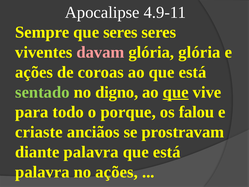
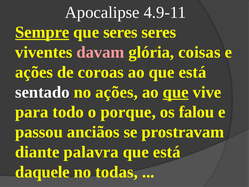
Sempre underline: none -> present
glória glória: glória -> coisas
sentado colour: light green -> white
no digno: digno -> ações
criaste: criaste -> passou
palavra at (42, 172): palavra -> daquele
no ações: ações -> todas
